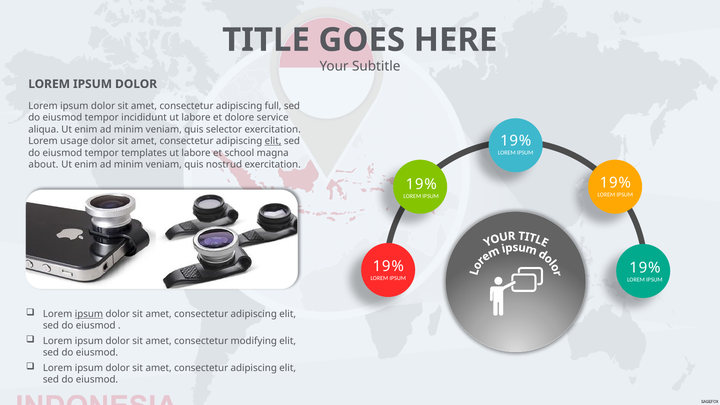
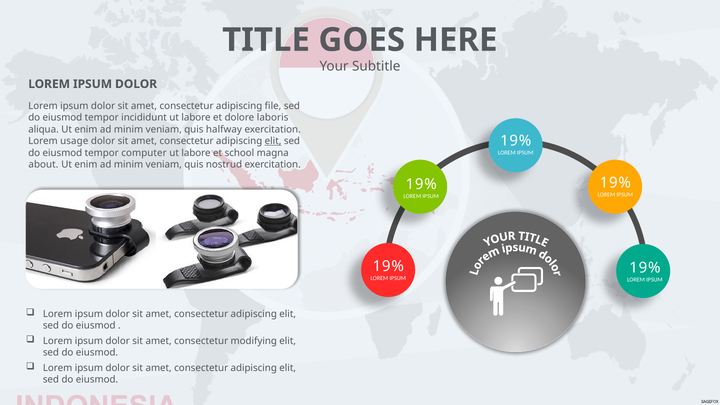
full: full -> file
service: service -> laboris
selector: selector -> halfway
templates: templates -> computer
ipsum at (89, 314) underline: present -> none
